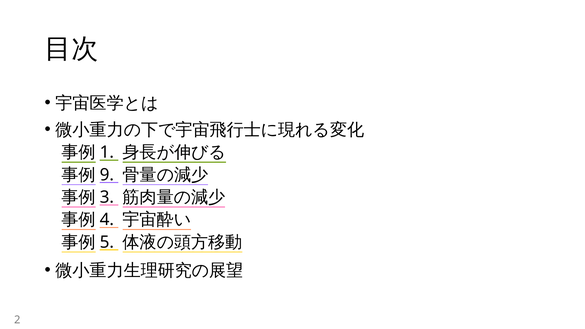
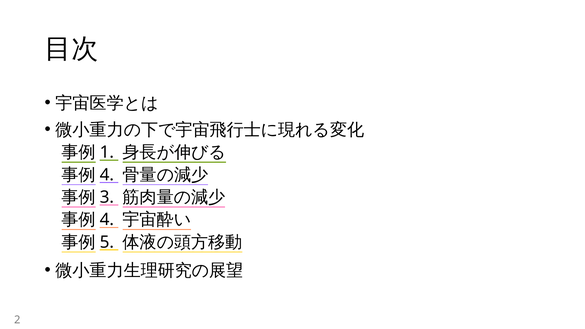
9 at (107, 175): 9 -> 4
